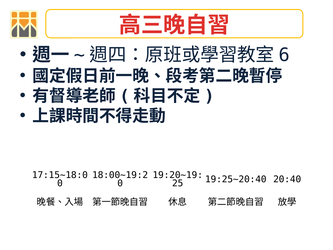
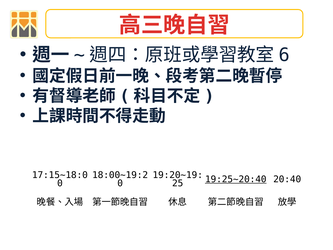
19:25~20:40 underline: none -> present
